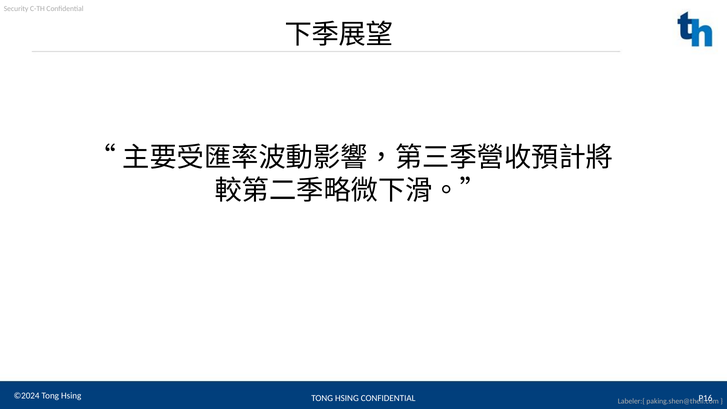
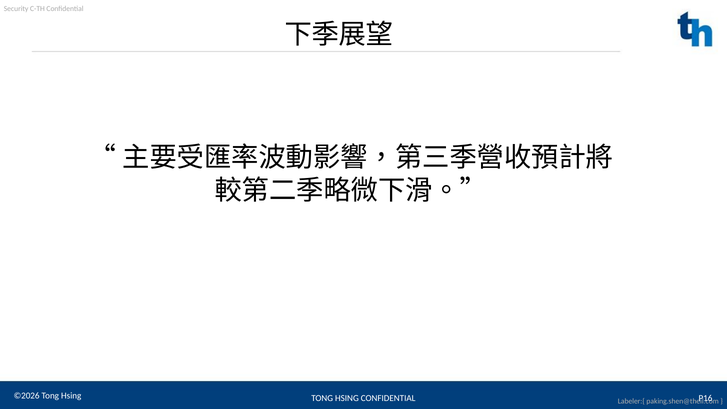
©2024: ©2024 -> ©2026
